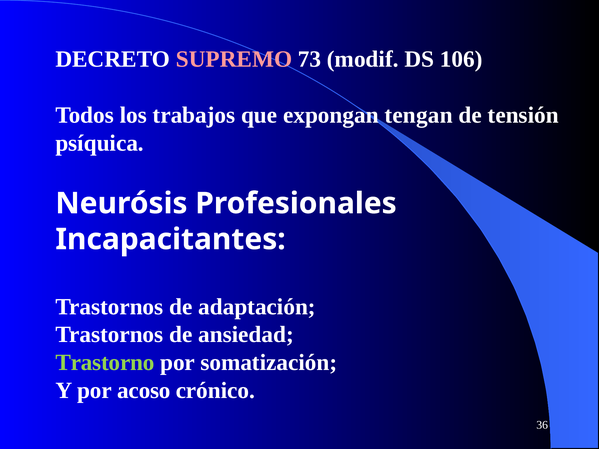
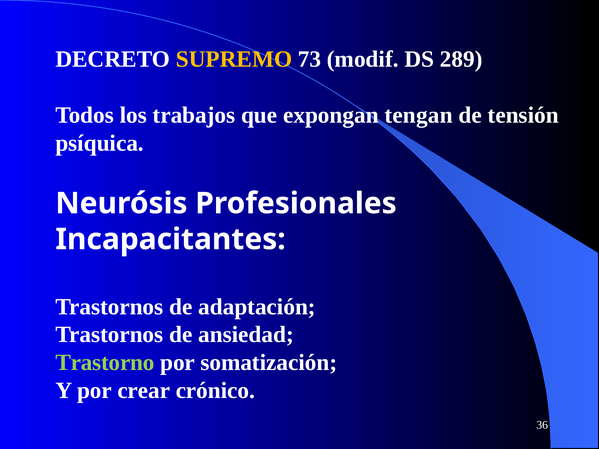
SUPREMO colour: pink -> yellow
106: 106 -> 289
acoso: acoso -> crear
